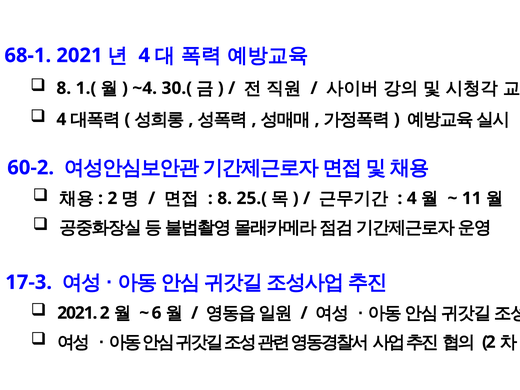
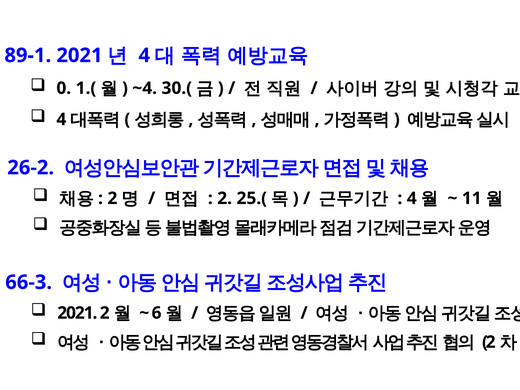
68-1: 68-1 -> 89-1
8 at (64, 88): 8 -> 0
60-2: 60-2 -> 26-2
8 at (225, 198): 8 -> 2
17-3: 17-3 -> 66-3
